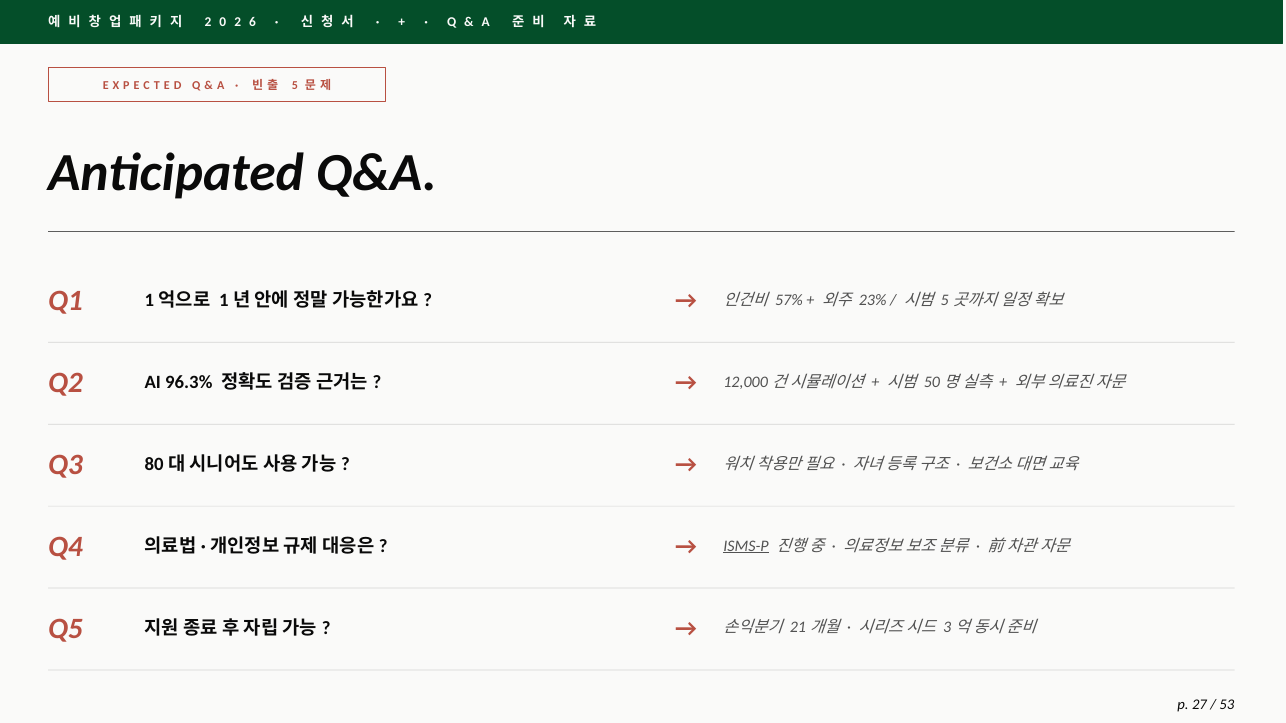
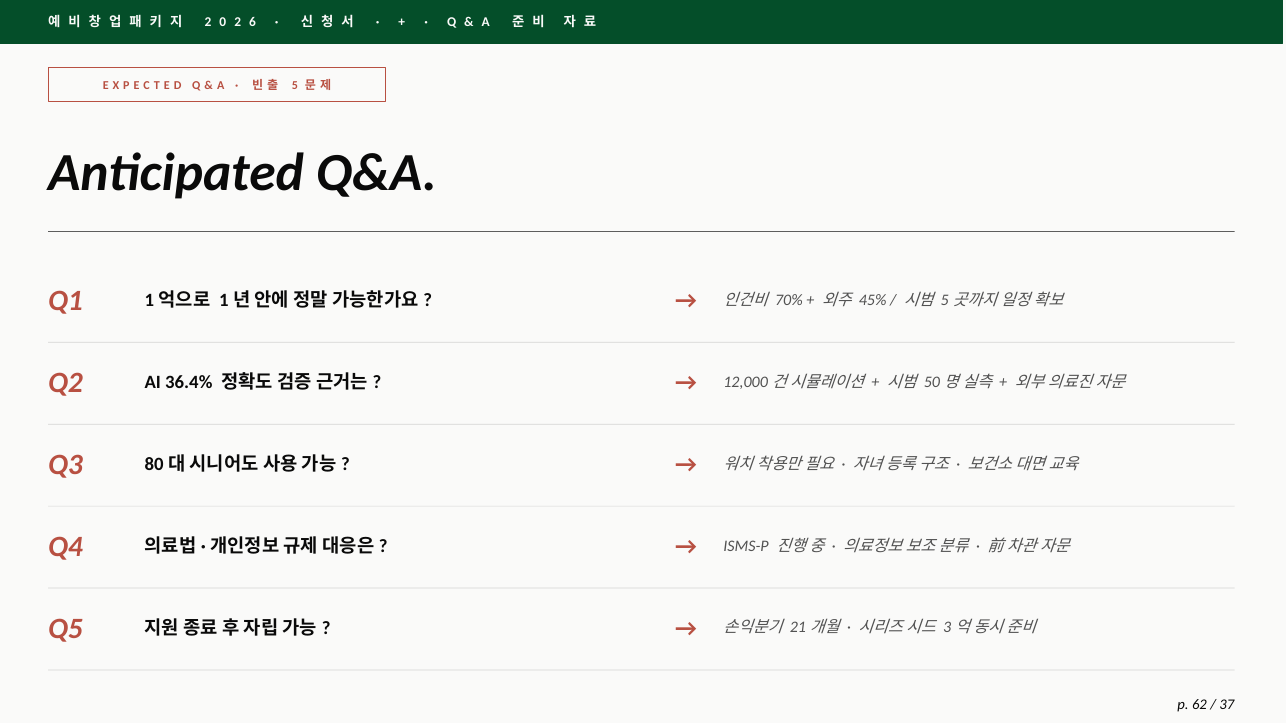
57%: 57% -> 70%
23%: 23% -> 45%
96.3%: 96.3% -> 36.4%
ISMS-P underline: present -> none
27: 27 -> 62
53: 53 -> 37
